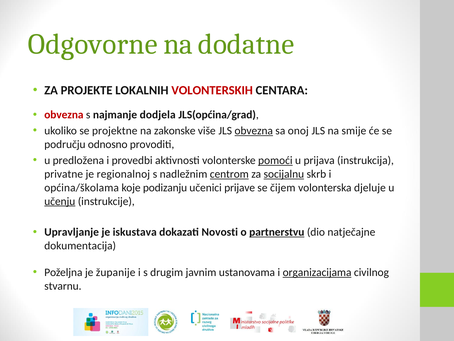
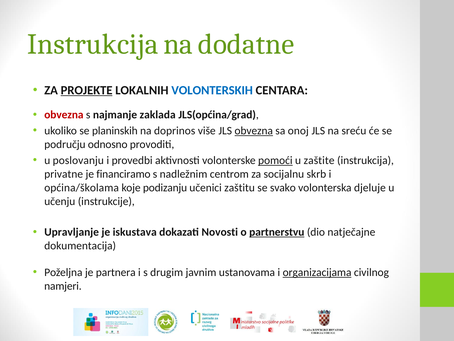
Odgovorne at (93, 44): Odgovorne -> Instrukcija
PROJEKTE underline: none -> present
VOLONTERSKIH colour: red -> blue
dodjela: dodjela -> zaklada
projektne: projektne -> planinskih
zakonske: zakonske -> doprinos
smije: smije -> sreću
predložena: predložena -> poslovanju
prijava: prijava -> zaštite
regionalnoj: regionalnoj -> financiramo
centrom underline: present -> none
socijalnu underline: present -> none
prijave: prijave -> zaštitu
čijem: čijem -> svako
učenju underline: present -> none
županije: županije -> partnera
stvarnu: stvarnu -> namjeri
